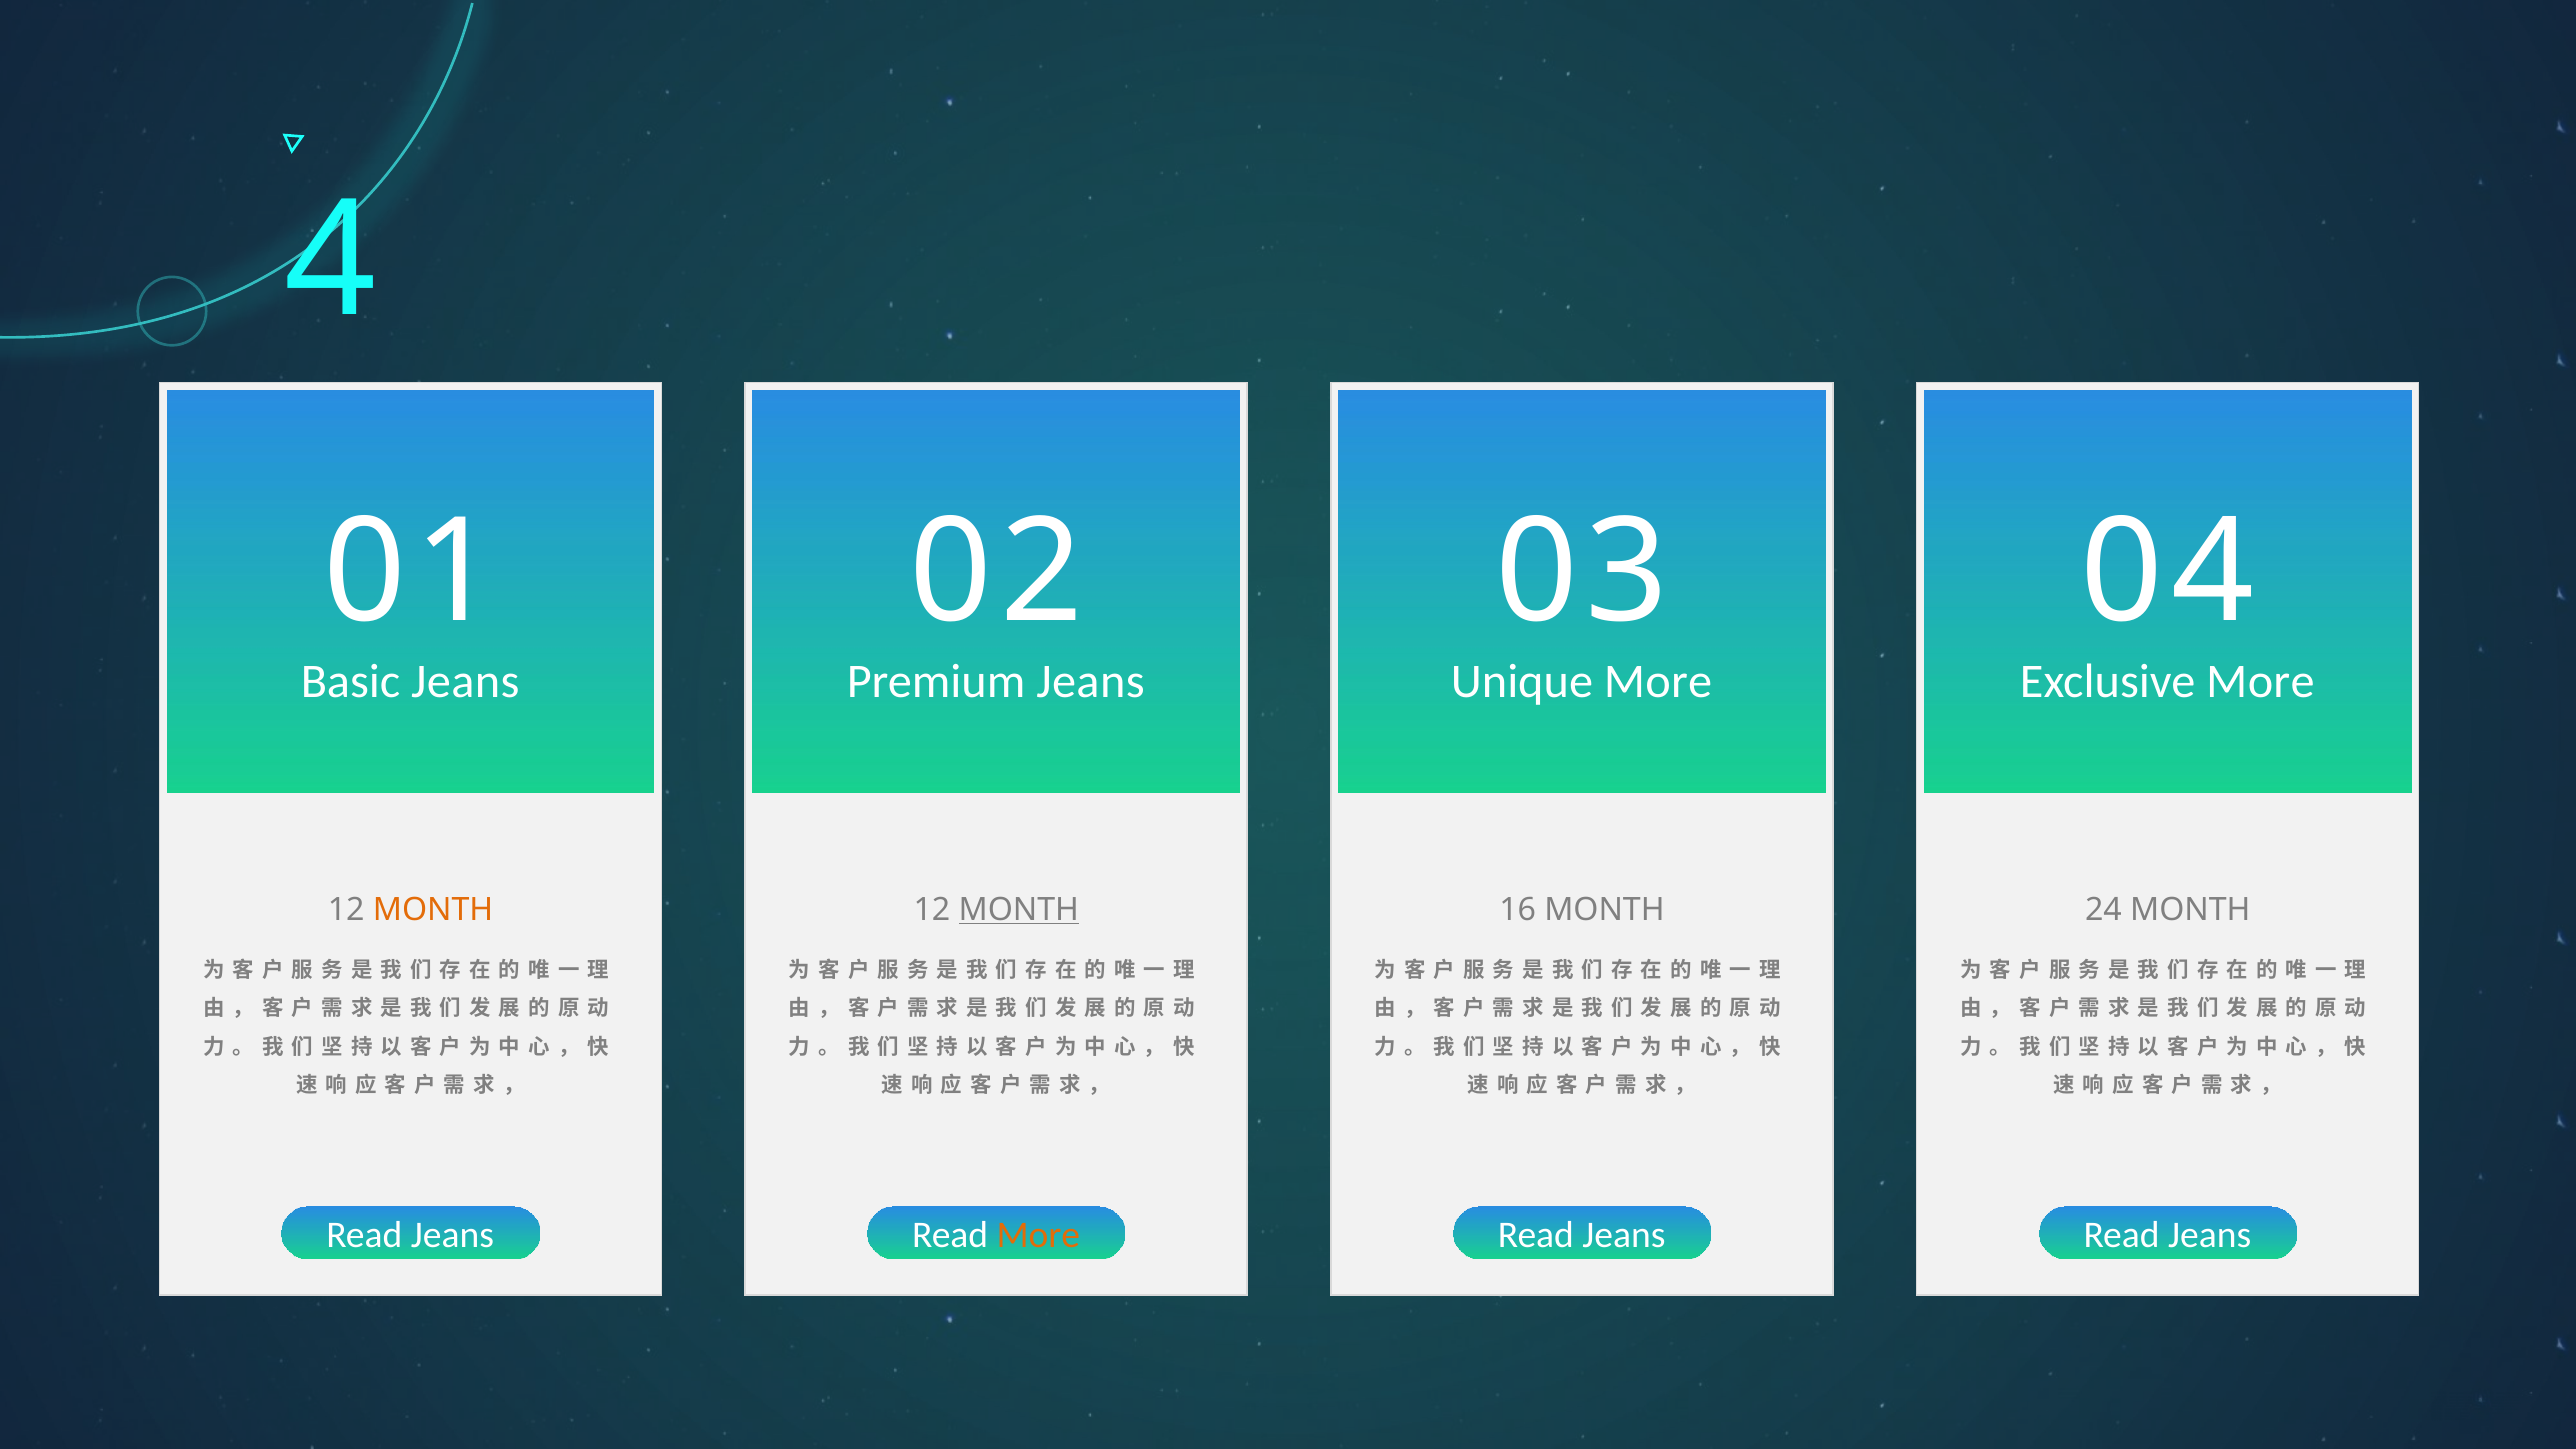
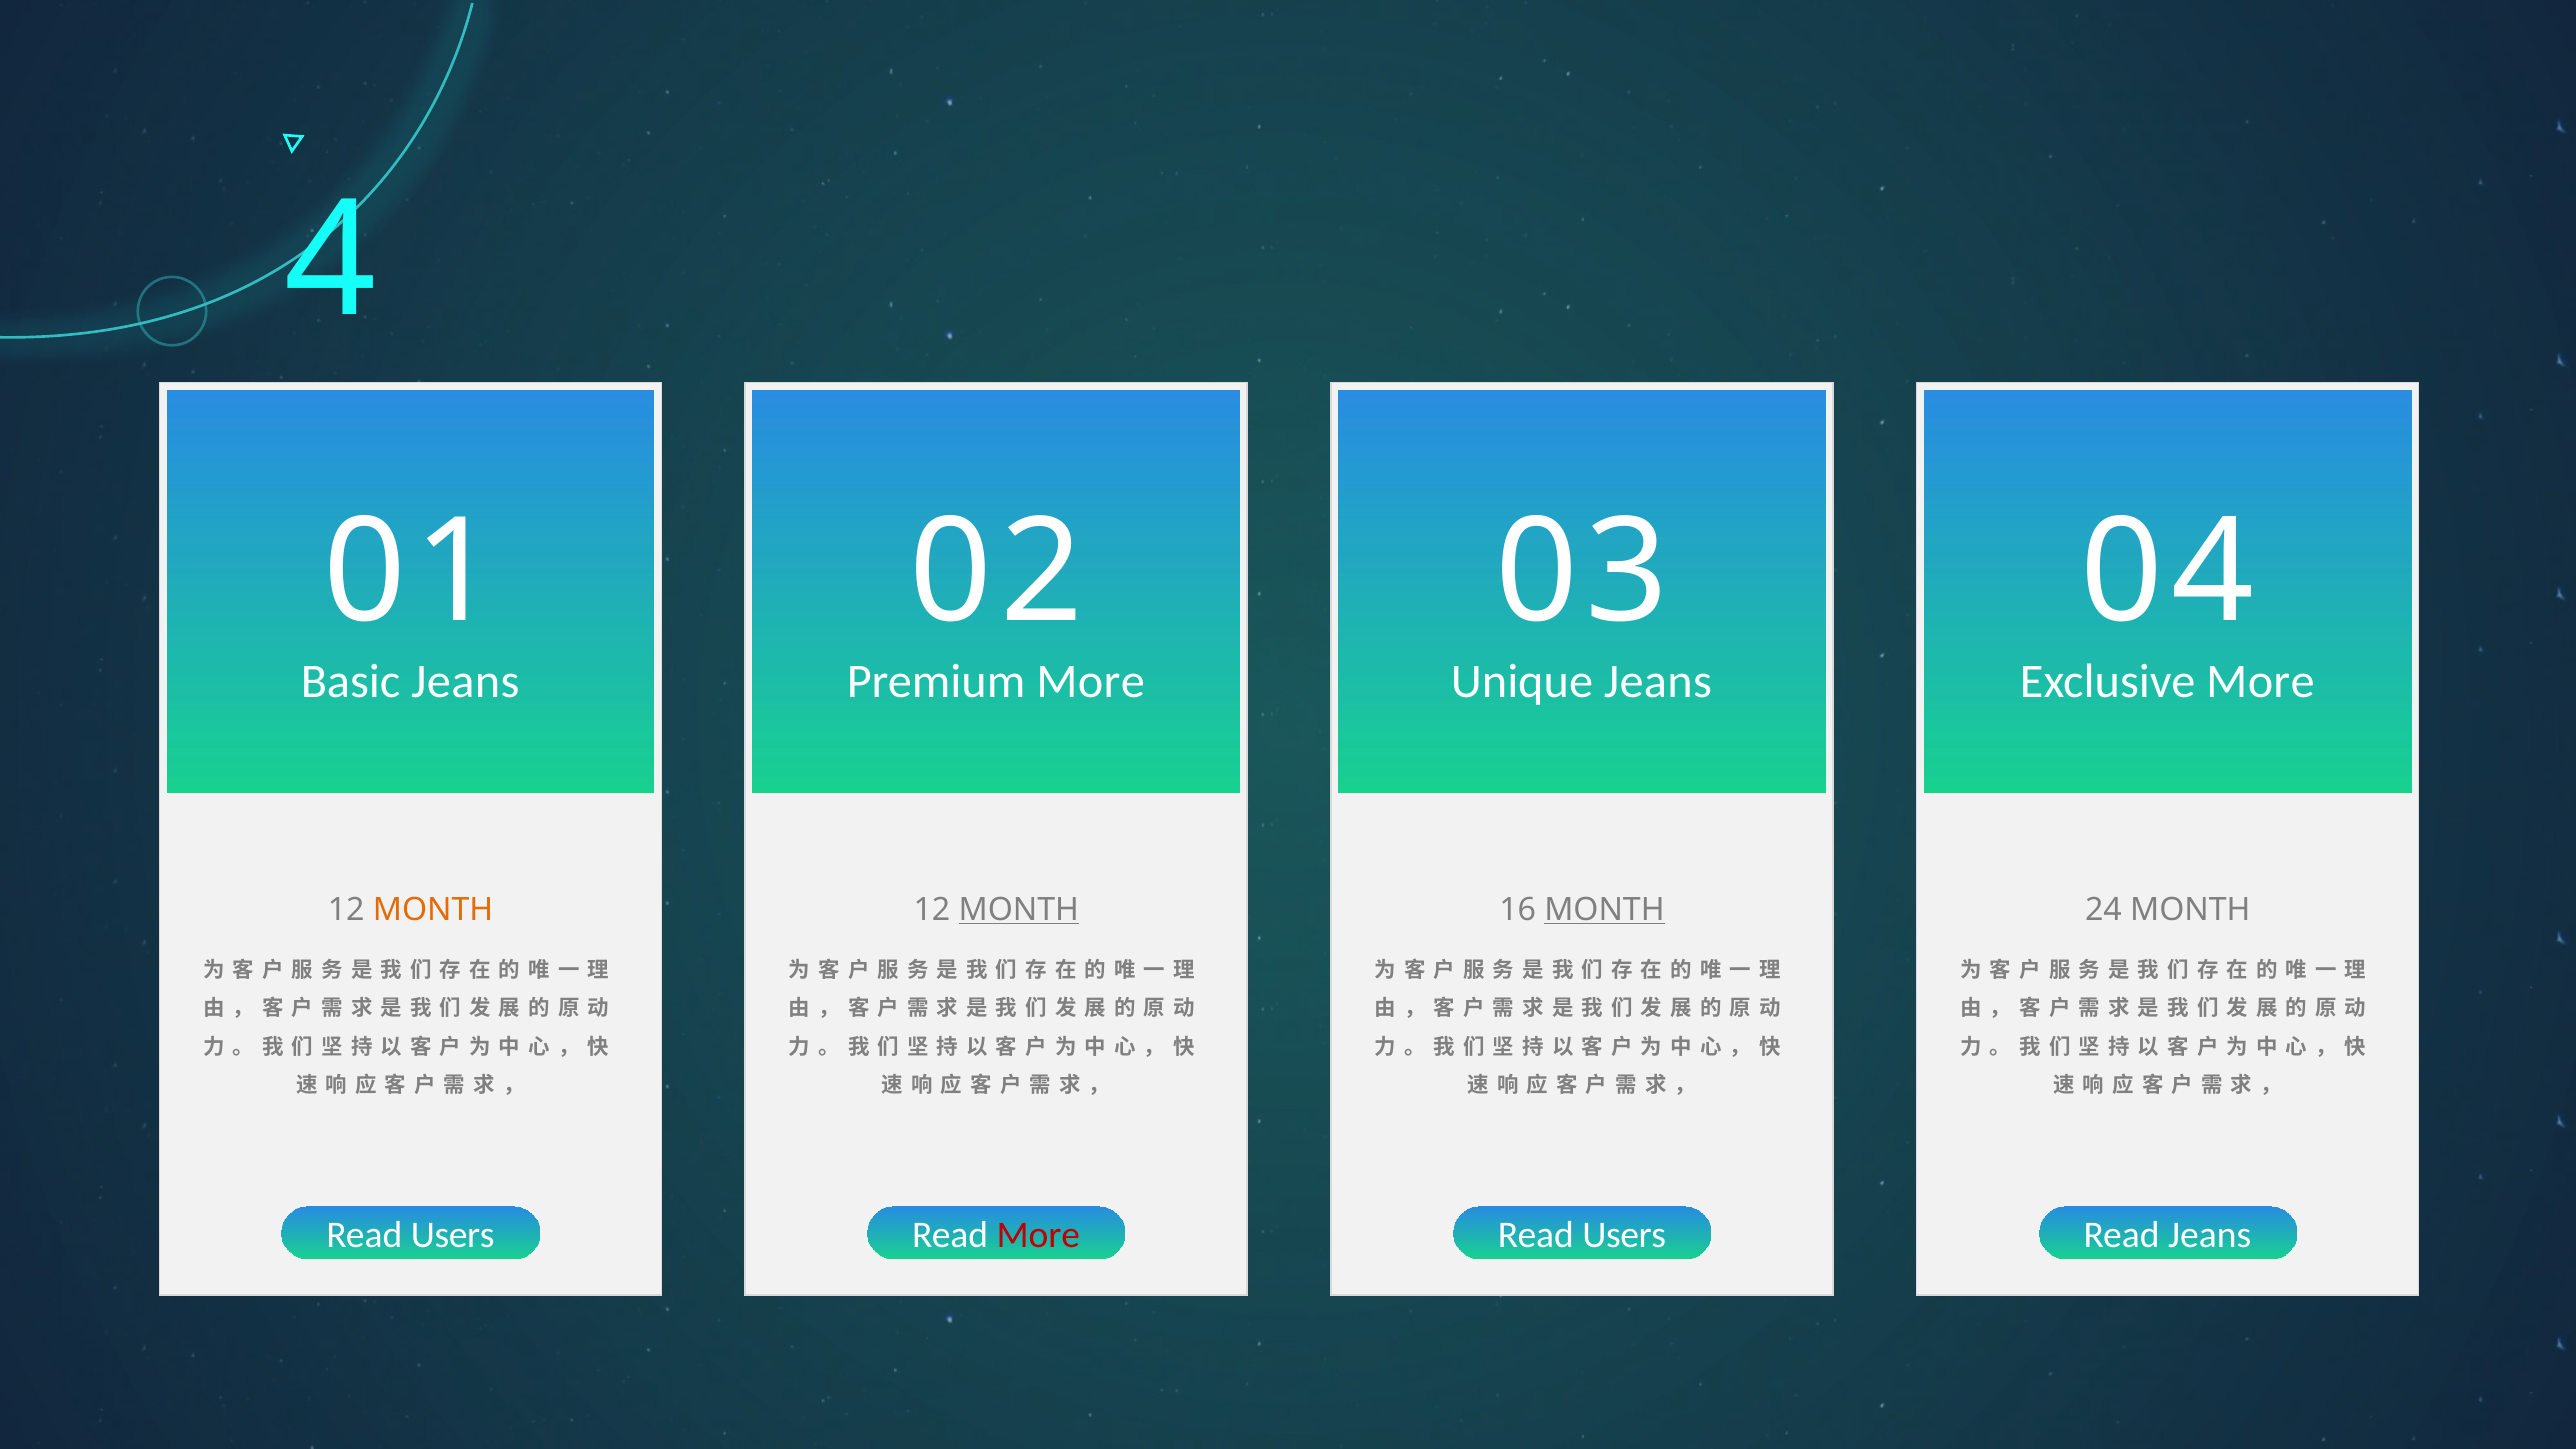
Premium Jeans: Jeans -> More
Unique More: More -> Jeans
MONTH at (1605, 910) underline: none -> present
Jeans at (453, 1235): Jeans -> Users
More at (1038, 1235) colour: orange -> red
Jeans at (1624, 1235): Jeans -> Users
